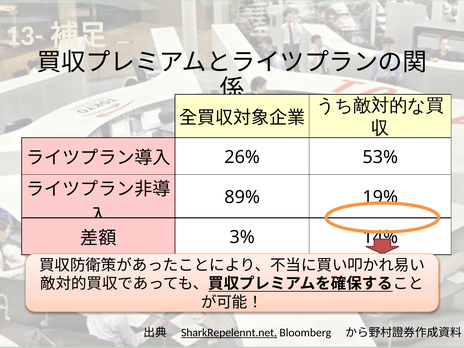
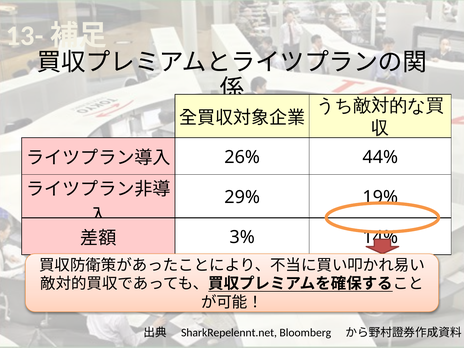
53%: 53% -> 44%
89%: 89% -> 29%
SharkRepelennt.net underline: present -> none
